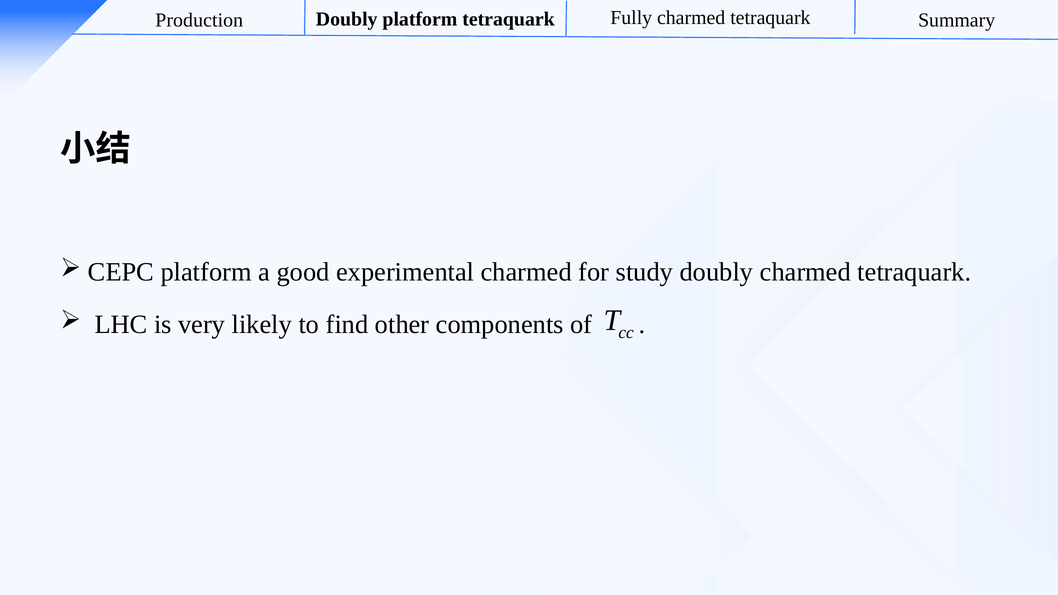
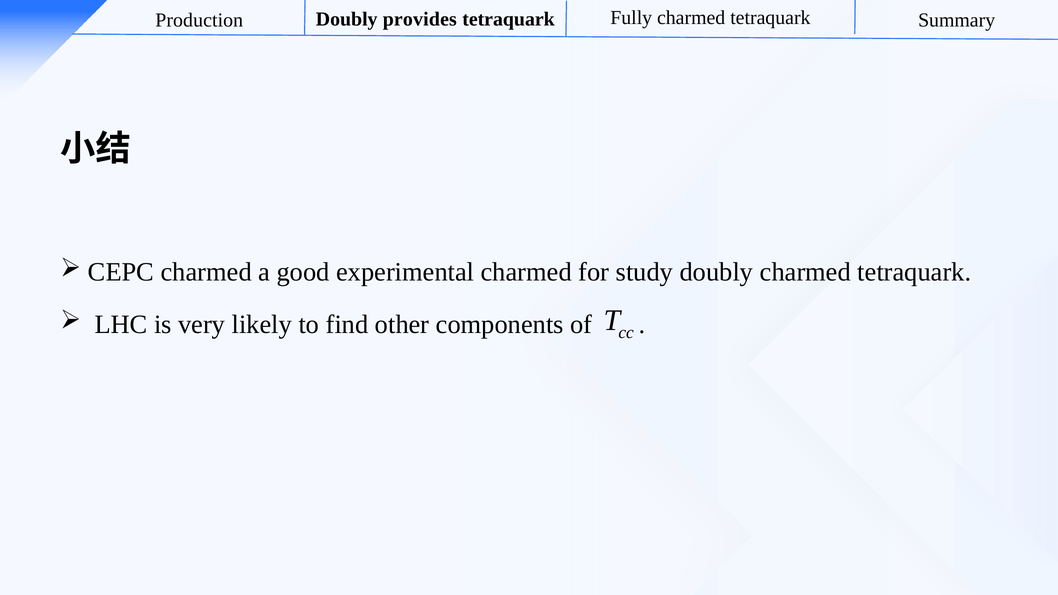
Doubly platform: platform -> provides
CEPC platform: platform -> charmed
